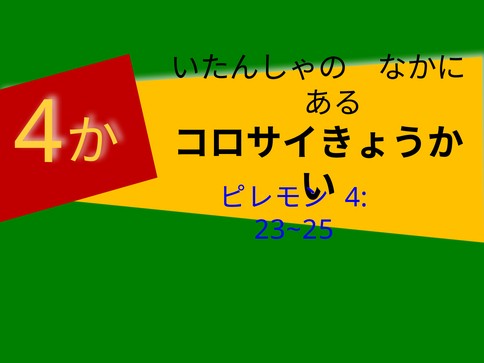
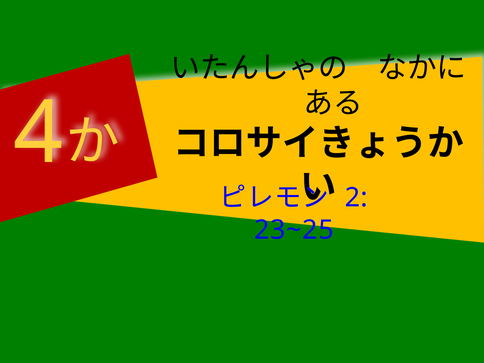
4 at (356, 198): 4 -> 2
